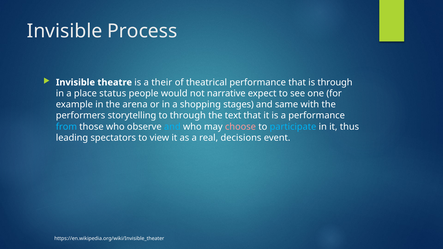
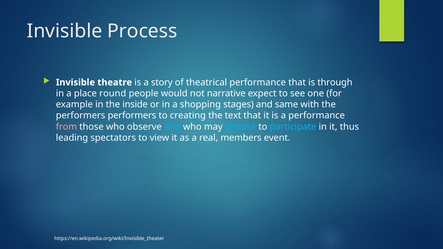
their: their -> story
status: status -> round
arena: arena -> inside
performers storytelling: storytelling -> performers
to through: through -> creating
from colour: light blue -> pink
choose colour: pink -> light blue
decisions: decisions -> members
